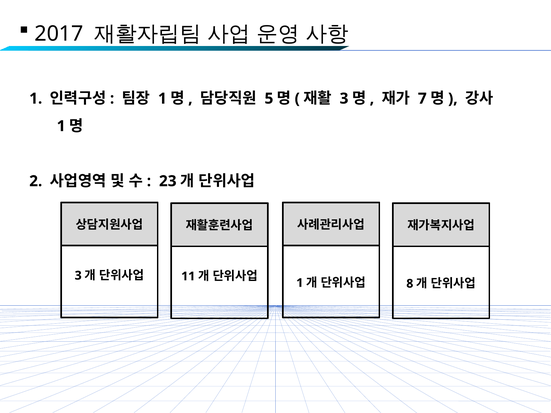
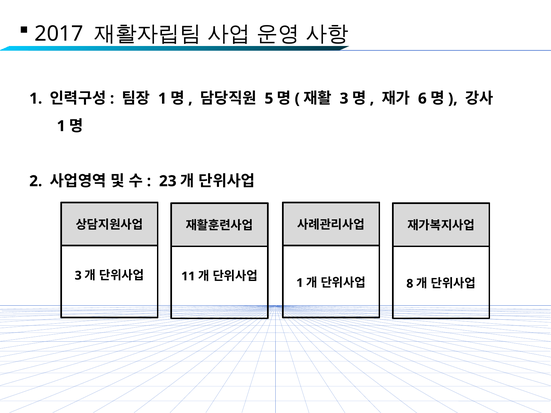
7: 7 -> 6
